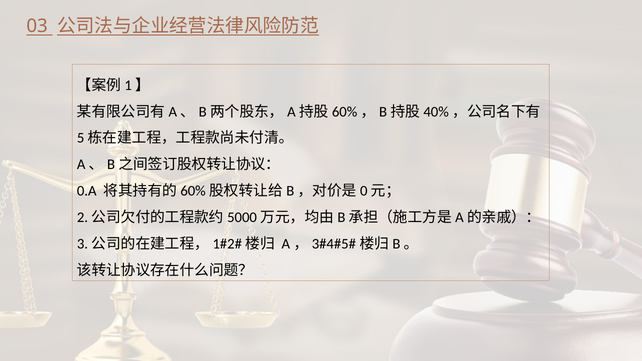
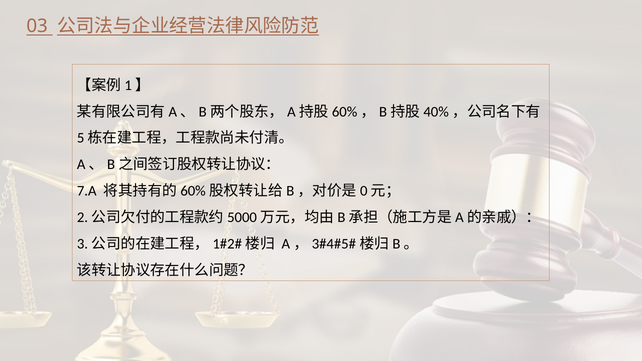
0.A: 0.A -> 7.A
